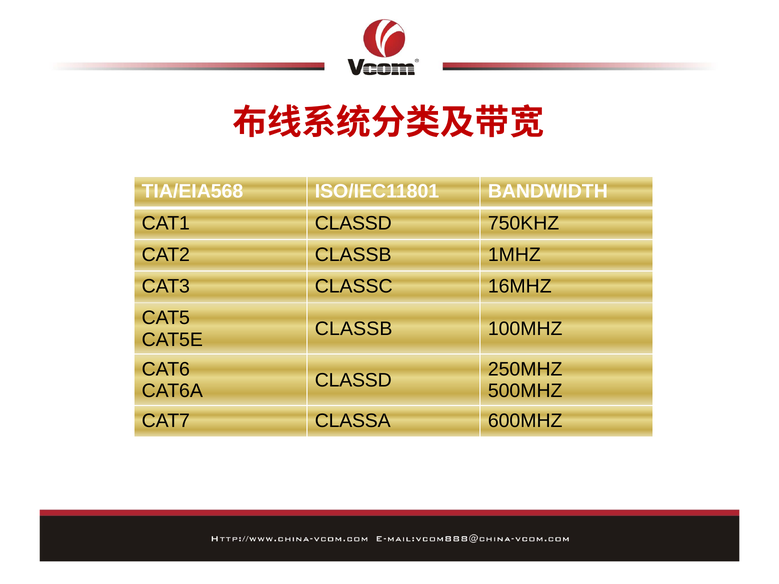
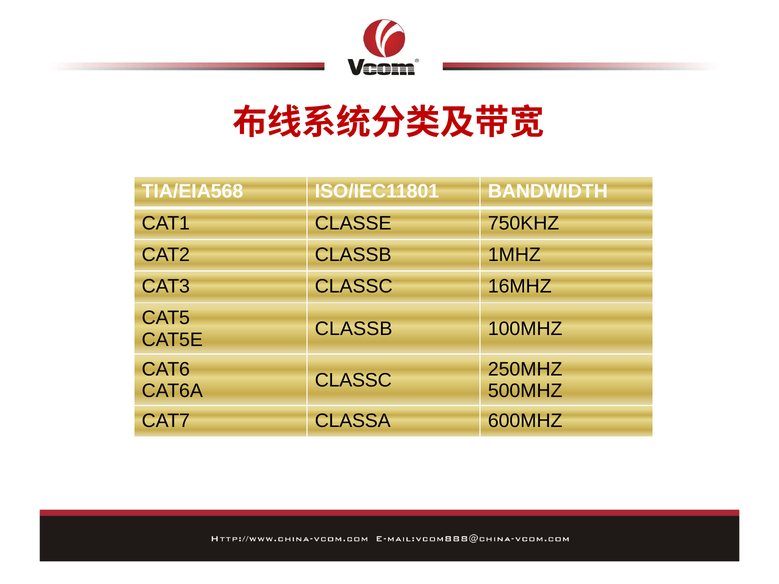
CAT1 CLASSD: CLASSD -> CLASSE
CLASSD at (353, 380): CLASSD -> CLASSC
